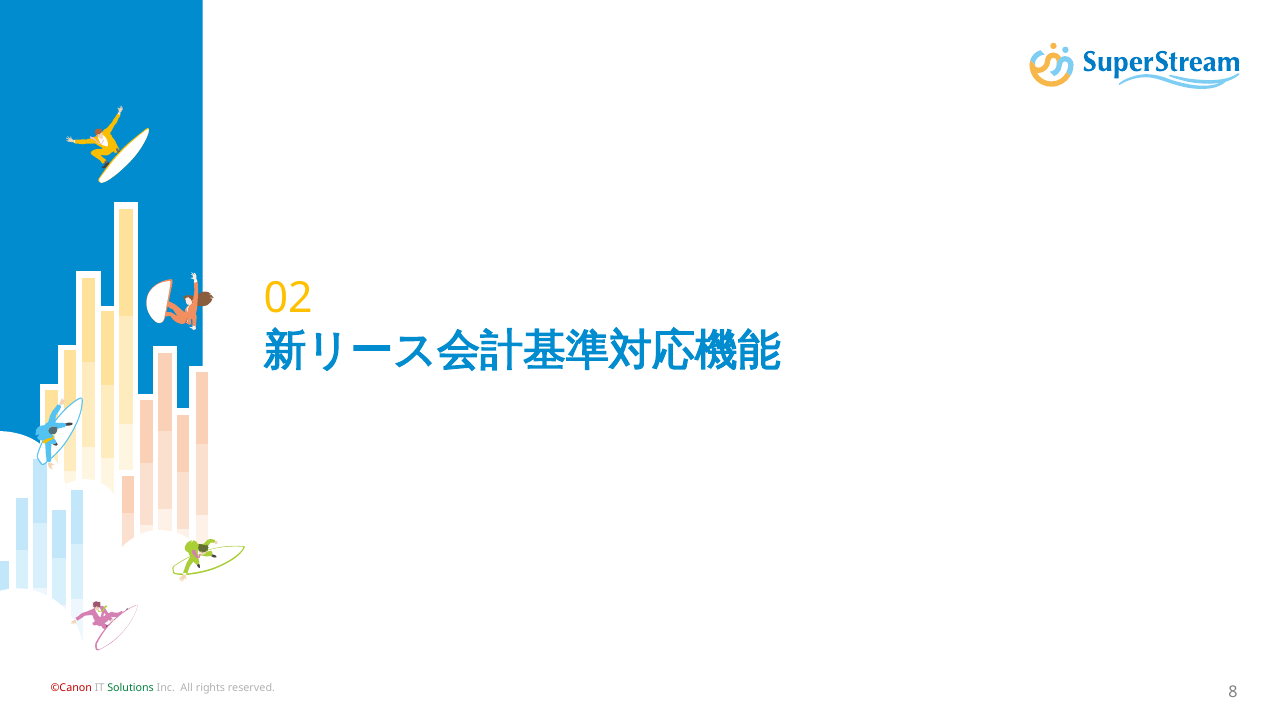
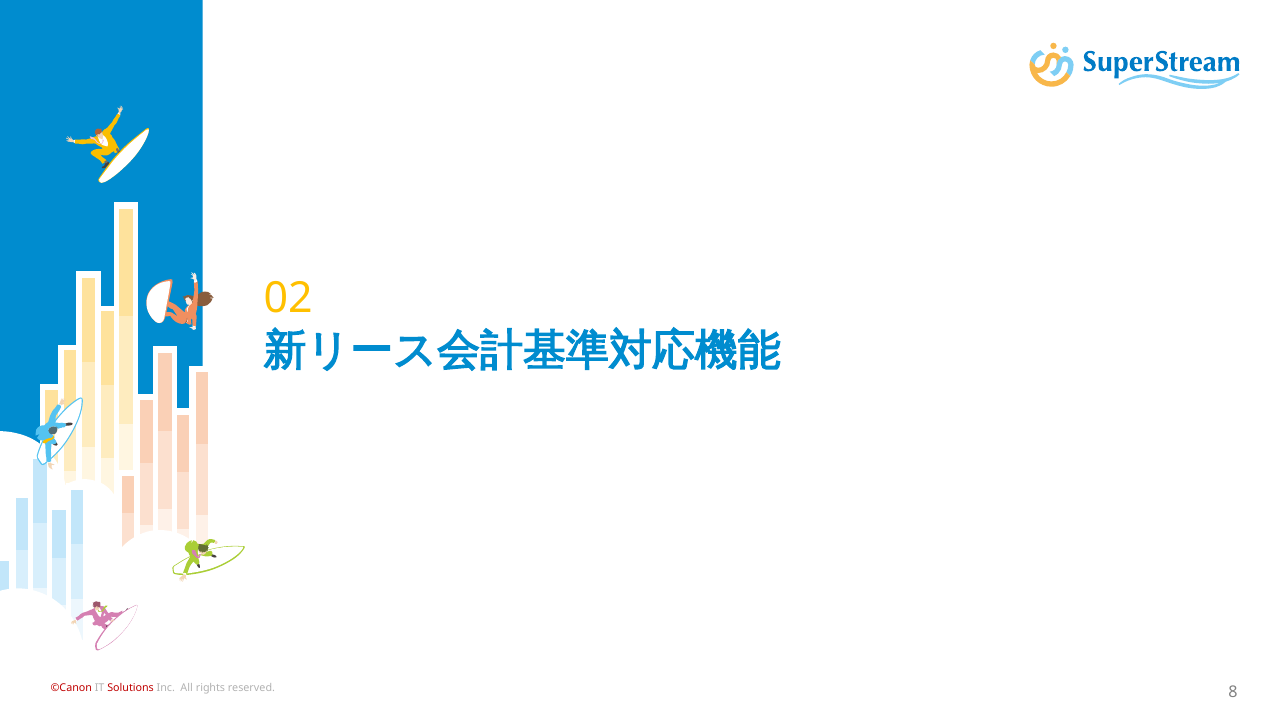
Solutions colour: green -> red
